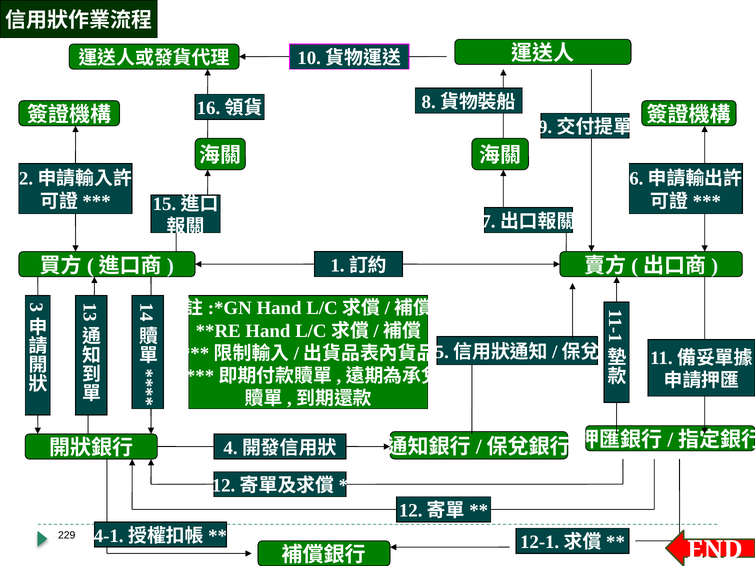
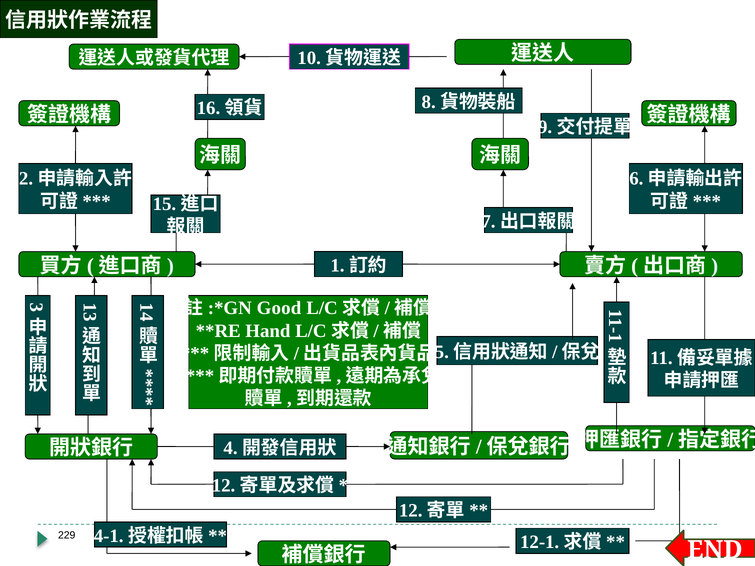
Hand at (279, 308): Hand -> Good
